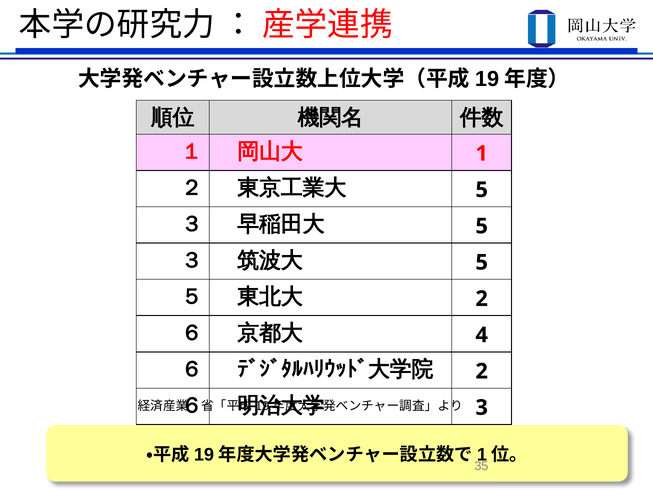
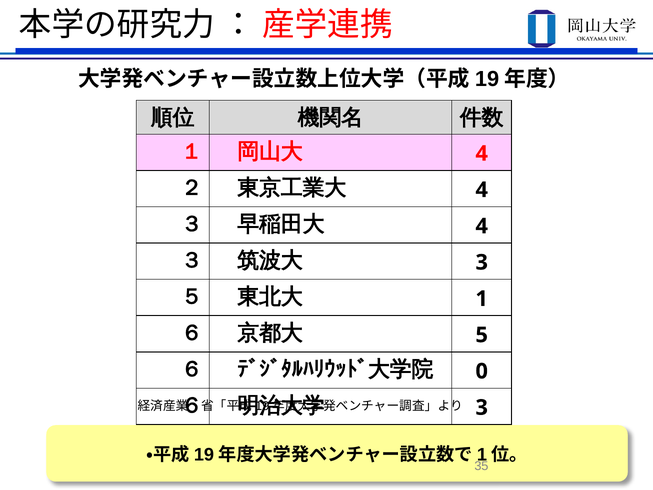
1 at (482, 153): 1 -> 4
5 at (482, 190): 5 -> 4
5 at (482, 226): 5 -> 4
5 at (482, 262): 5 -> 3
2 at (482, 299): 2 -> 1
4: 4 -> 5
2 at (482, 371): 2 -> 0
